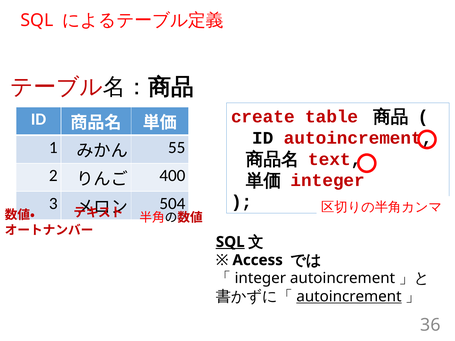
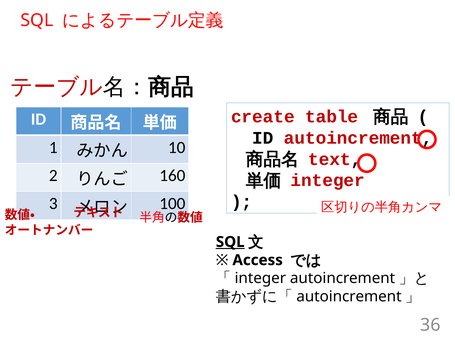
55: 55 -> 10
400: 400 -> 160
504: 504 -> 100
autoincrement at (349, 297) underline: present -> none
